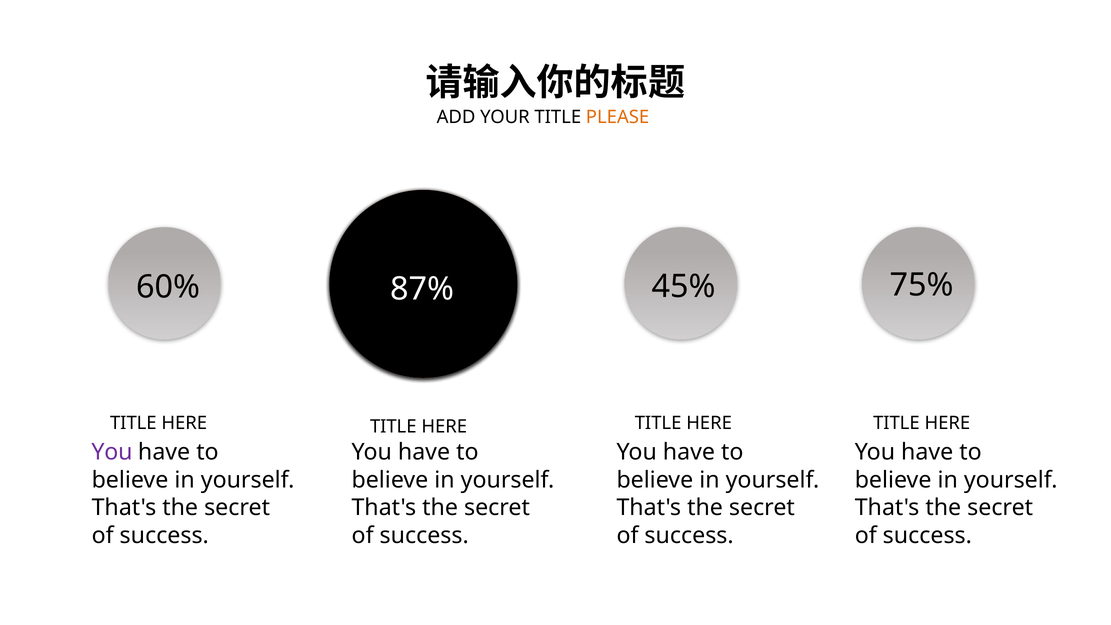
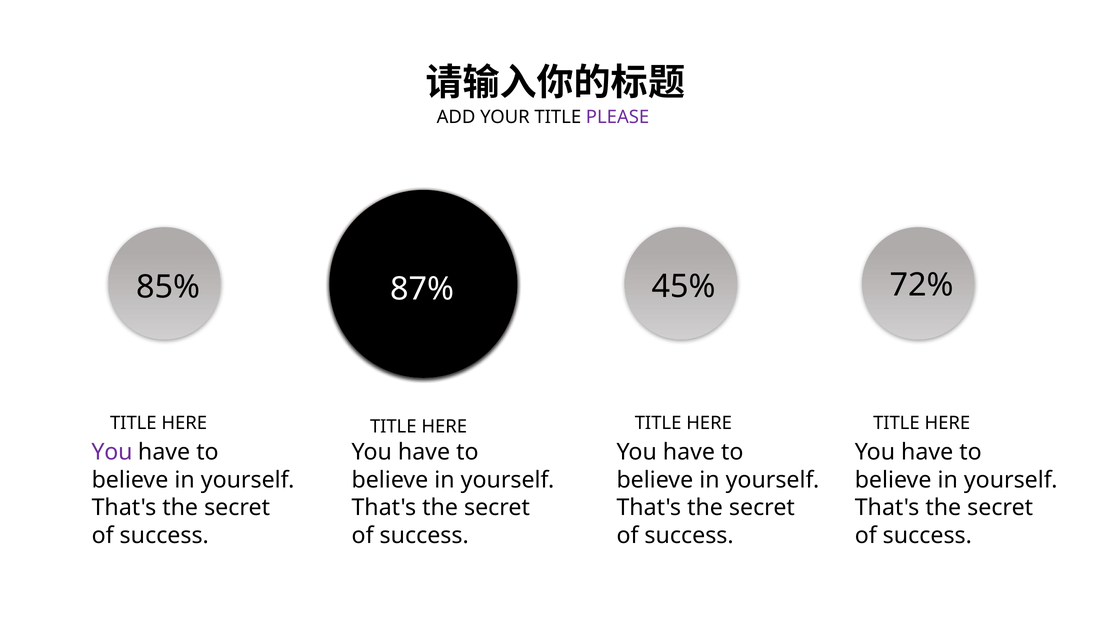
PLEASE colour: orange -> purple
60%: 60% -> 85%
75%: 75% -> 72%
